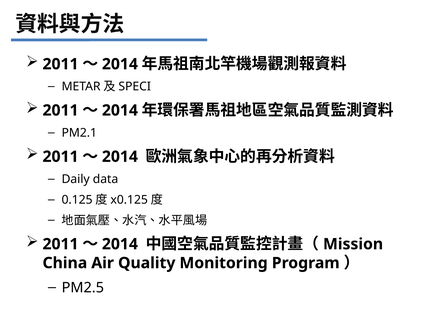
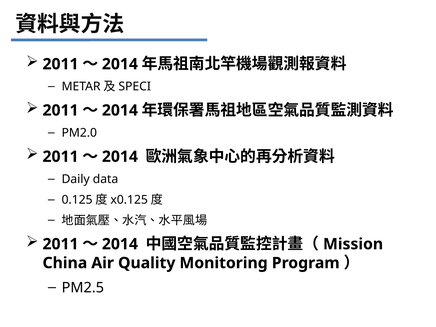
PM2.1: PM2.1 -> PM2.0
